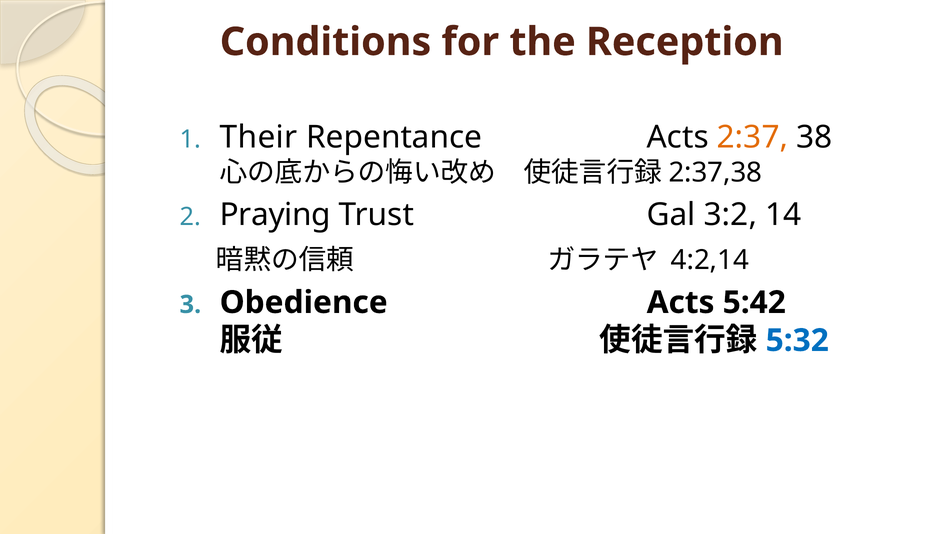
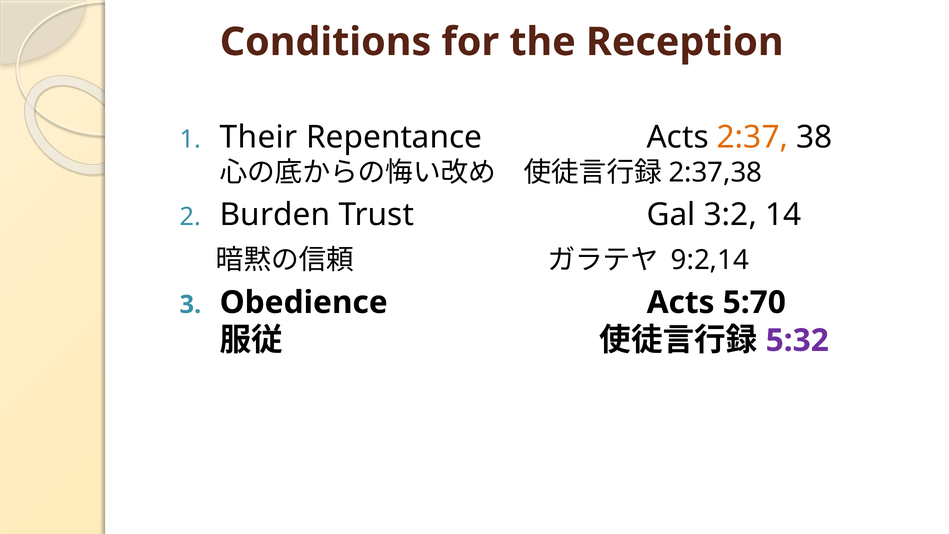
Praying: Praying -> Burden
4:2,14: 4:2,14 -> 9:2,14
5:42: 5:42 -> 5:70
5:32 colour: blue -> purple
